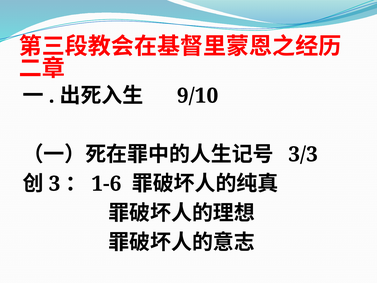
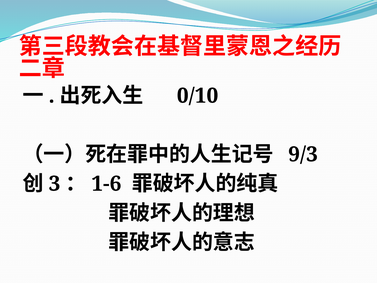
9/10: 9/10 -> 0/10
3/3: 3/3 -> 9/3
